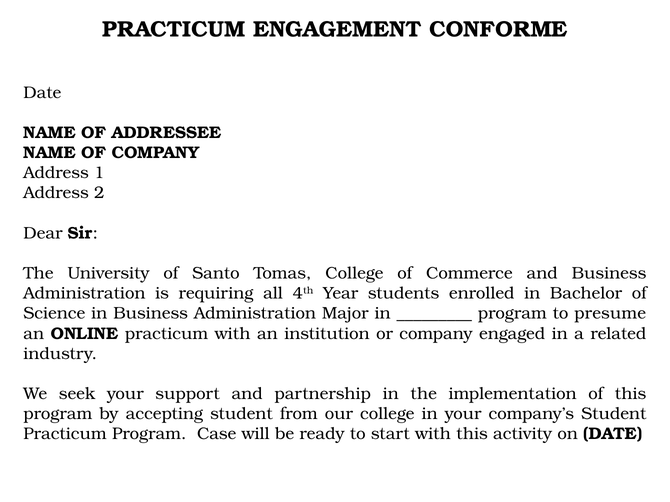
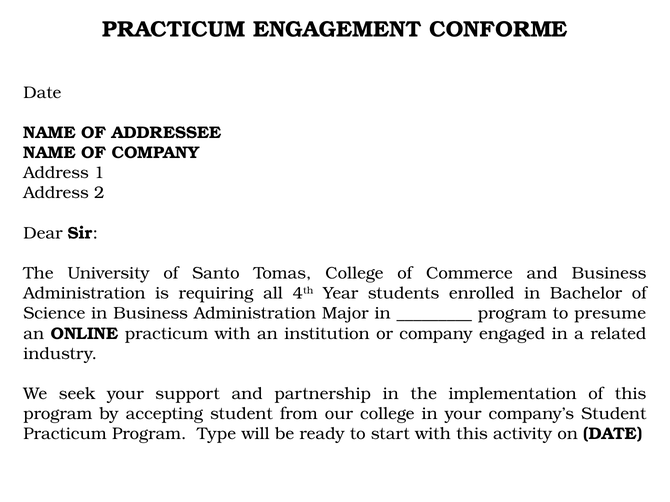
Case: Case -> Type
